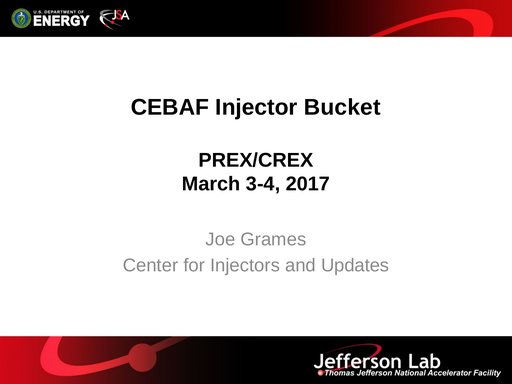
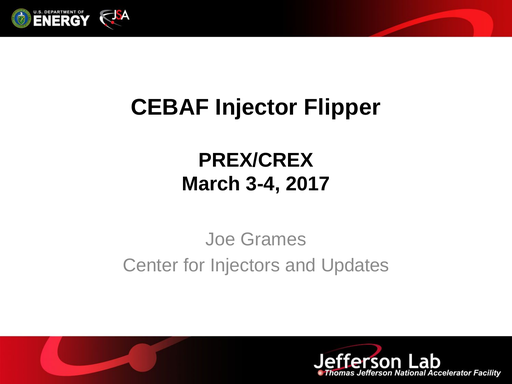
Bucket: Bucket -> Flipper
